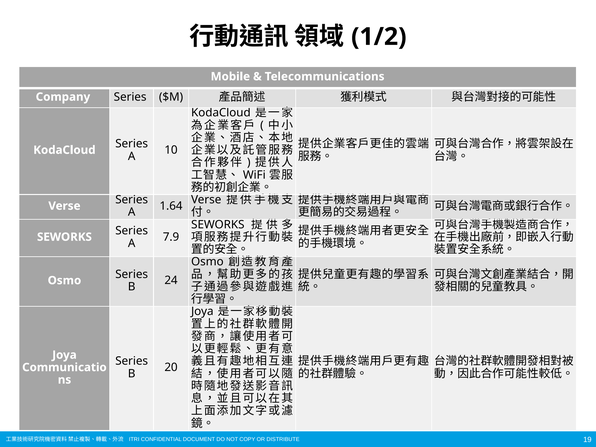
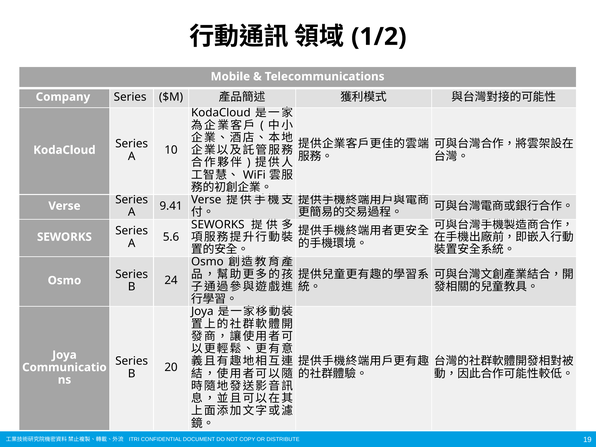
1.64: 1.64 -> 9.41
7.9: 7.9 -> 5.6
